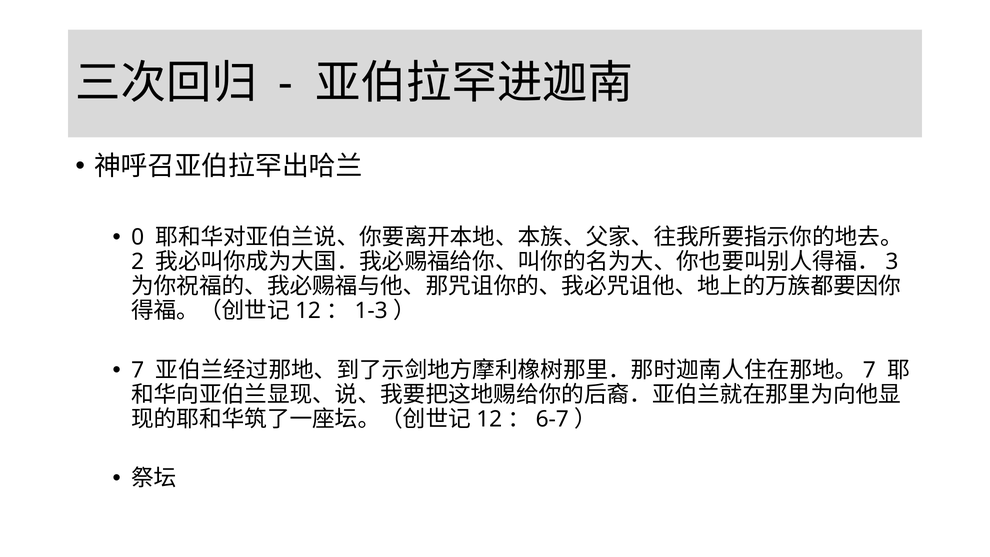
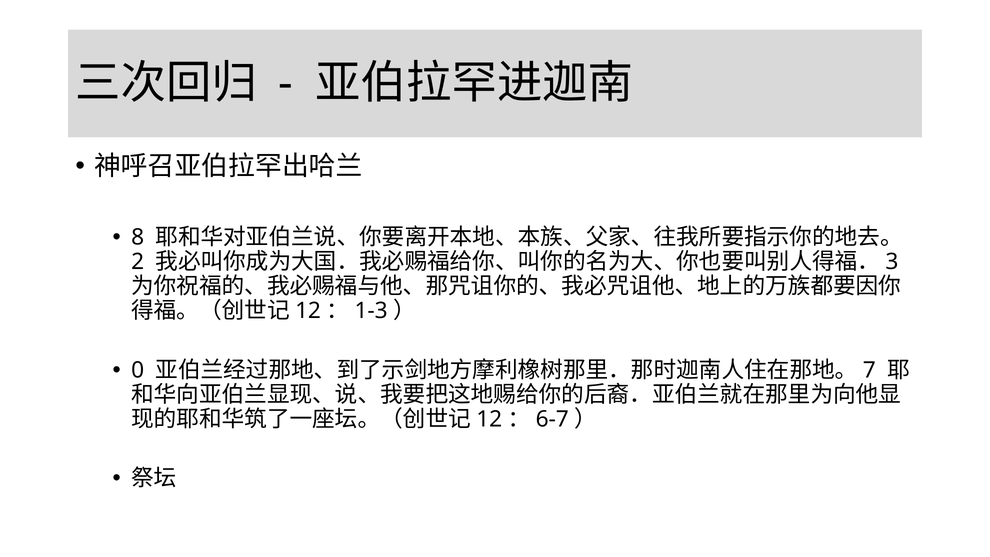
0: 0 -> 8
7 at (138, 370): 7 -> 0
